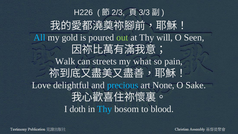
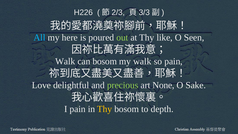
gold: gold -> here
will: will -> like
can streets: streets -> bosom
my what: what -> walk
precious colour: light blue -> light green
I doth: doth -> pain
Thy at (105, 109) colour: light blue -> yellow
blood: blood -> depth
